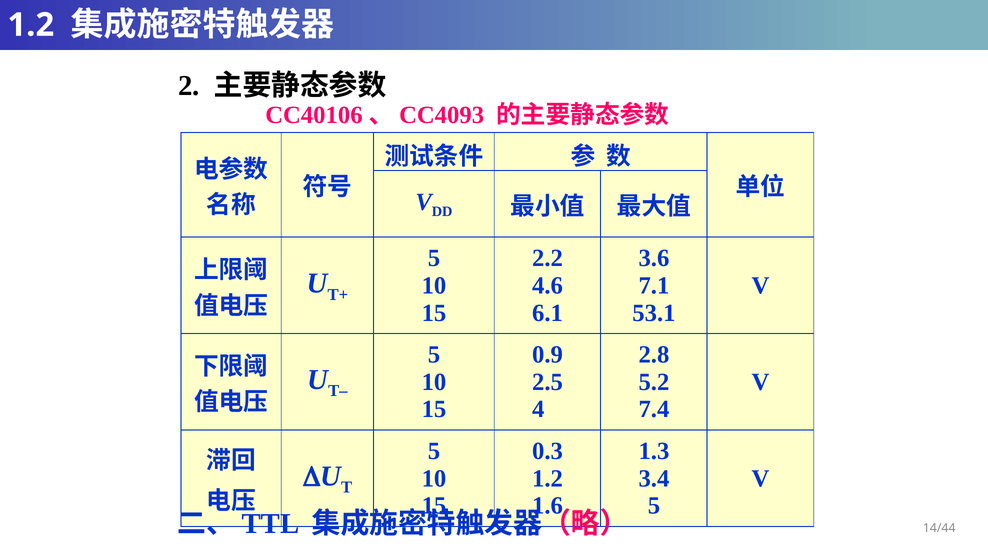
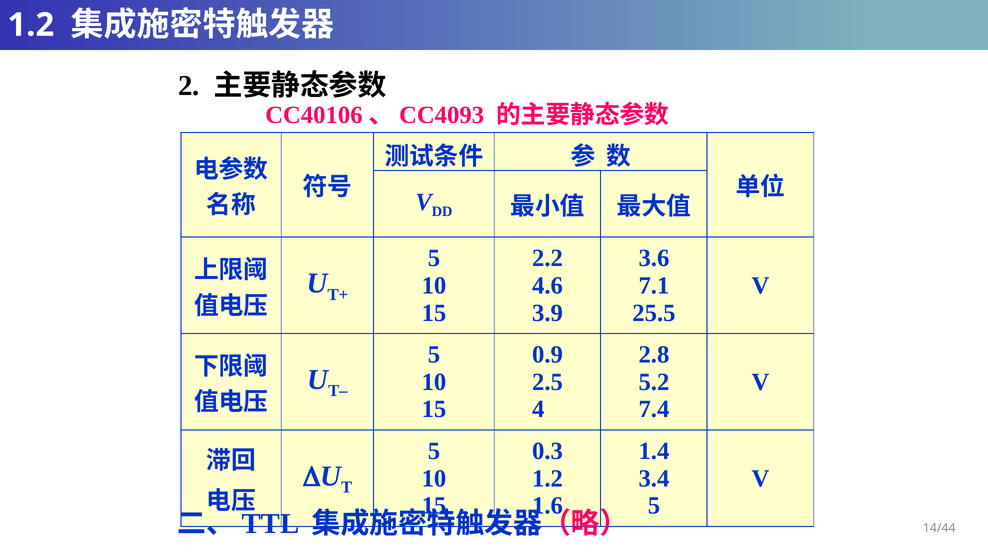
6.1: 6.1 -> 3.9
53.1: 53.1 -> 25.5
1.3: 1.3 -> 1.4
